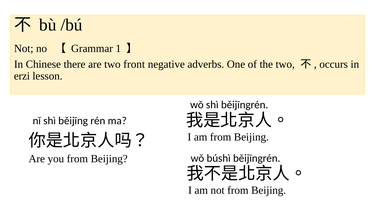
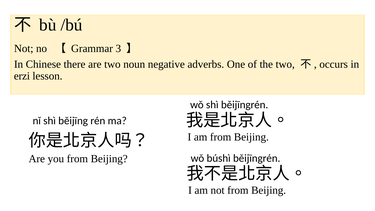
1: 1 -> 3
front: front -> noun
